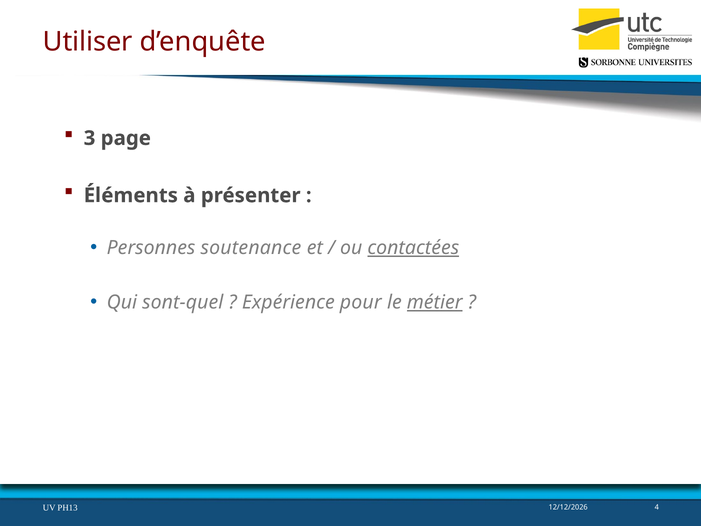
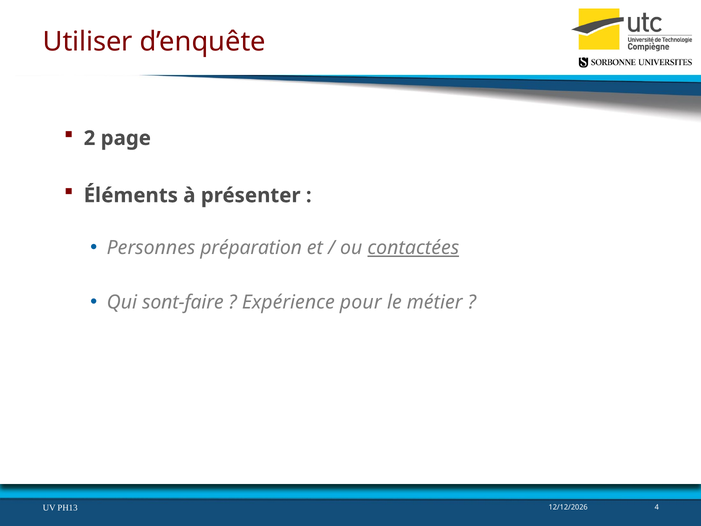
3: 3 -> 2
soutenance: soutenance -> préparation
sont-quel: sont-quel -> sont-faire
métier underline: present -> none
